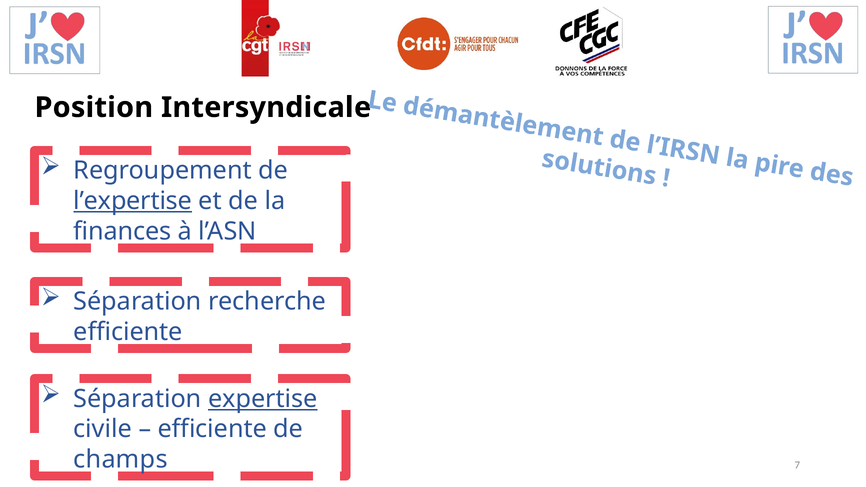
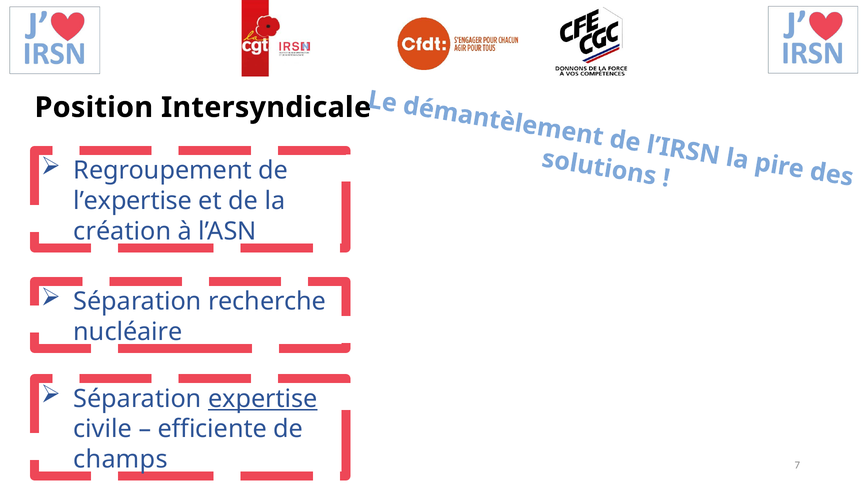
l’expertise underline: present -> none
finances: finances -> création
efficiente at (128, 332): efficiente -> nucléaire
